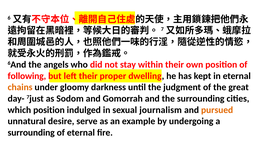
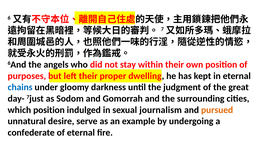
following: following -> purposes
chains colour: orange -> blue
surrounding at (31, 132): surrounding -> confederate
